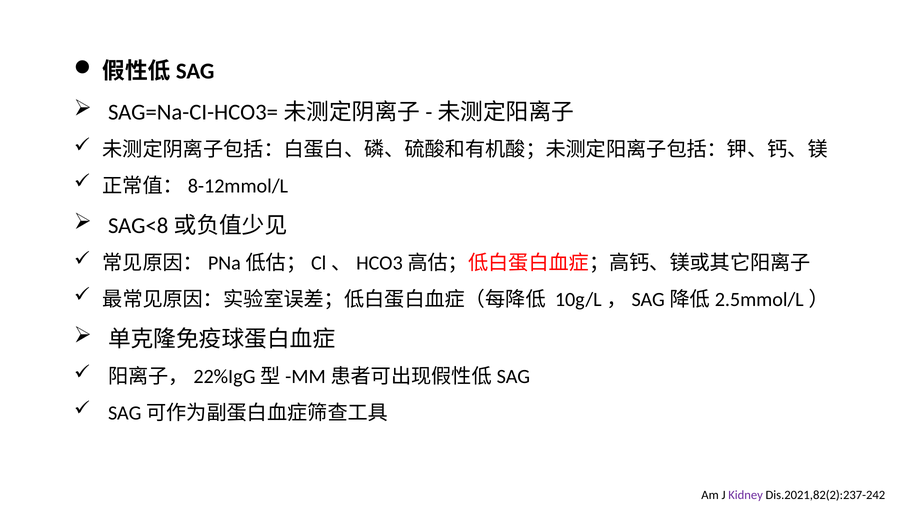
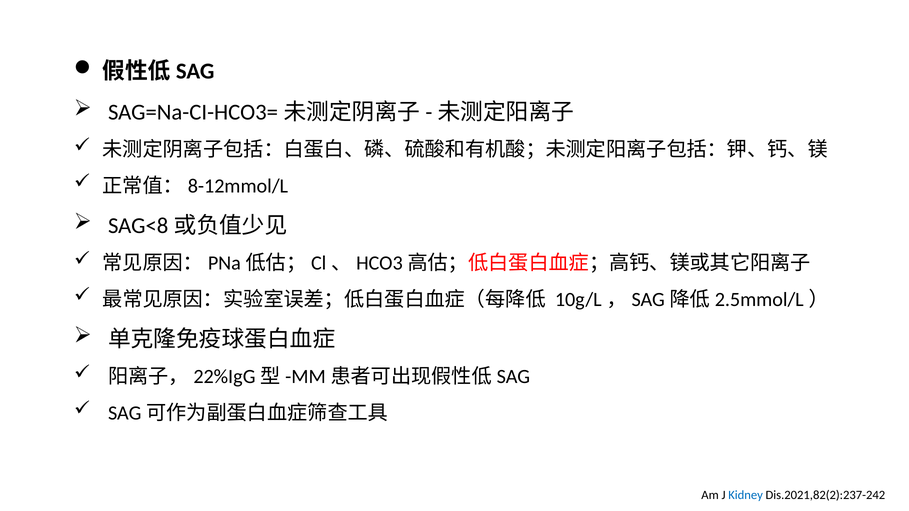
Kidney colour: purple -> blue
